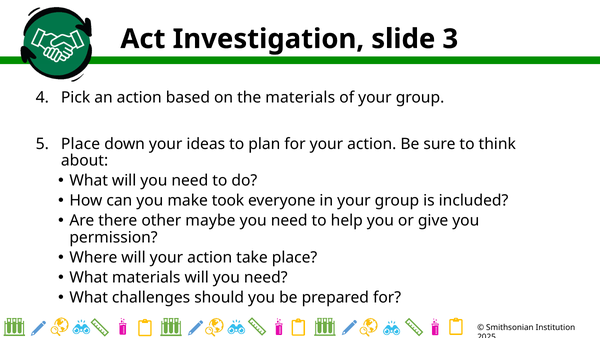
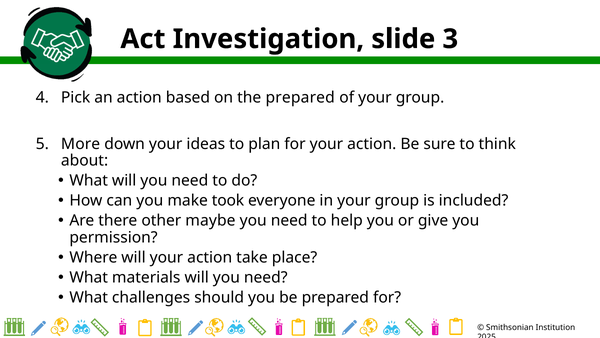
the materials: materials -> prepared
Place at (81, 144): Place -> More
